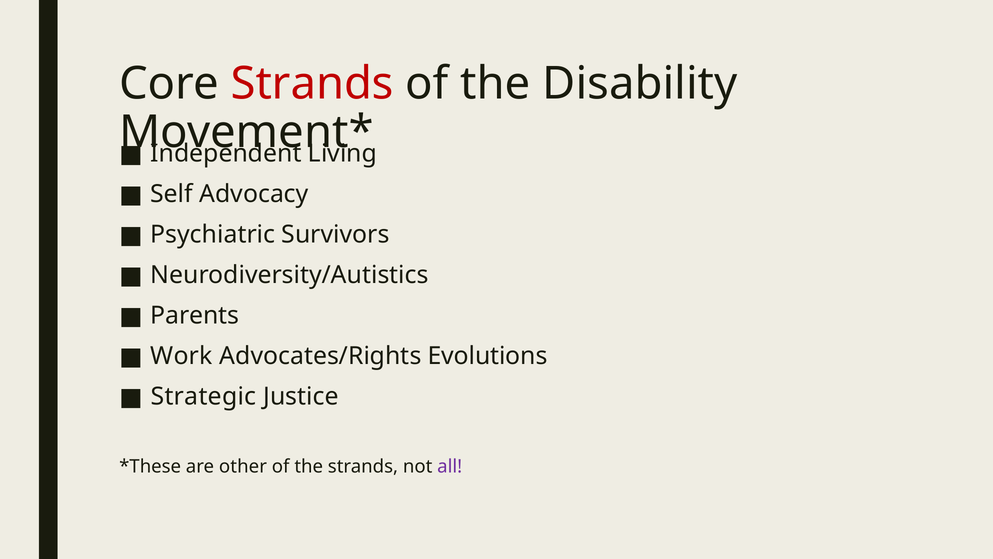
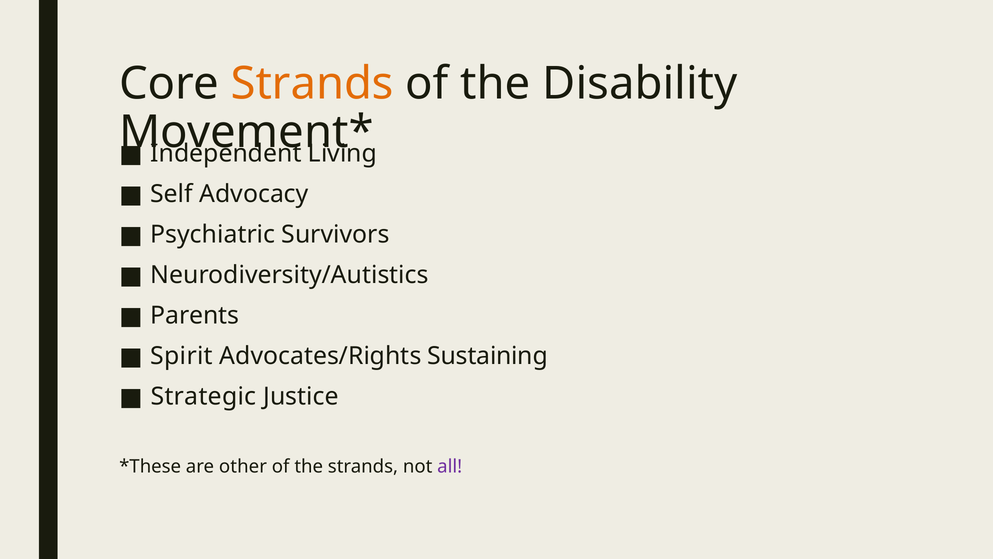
Strands at (312, 83) colour: red -> orange
Work: Work -> Spirit
Evolutions: Evolutions -> Sustaining
